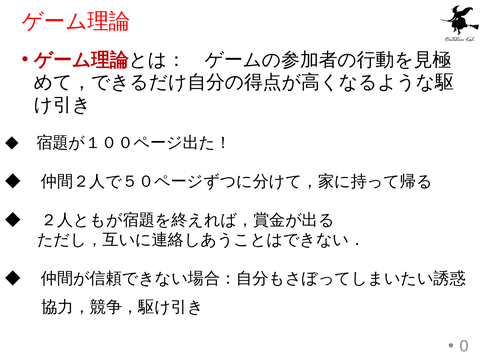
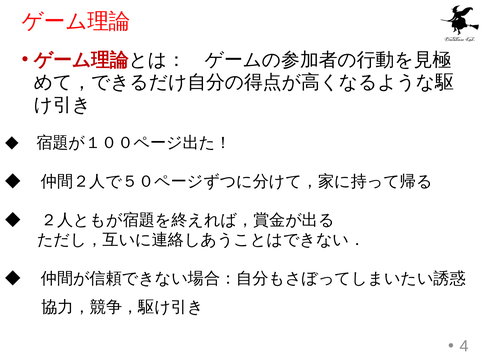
0: 0 -> 4
